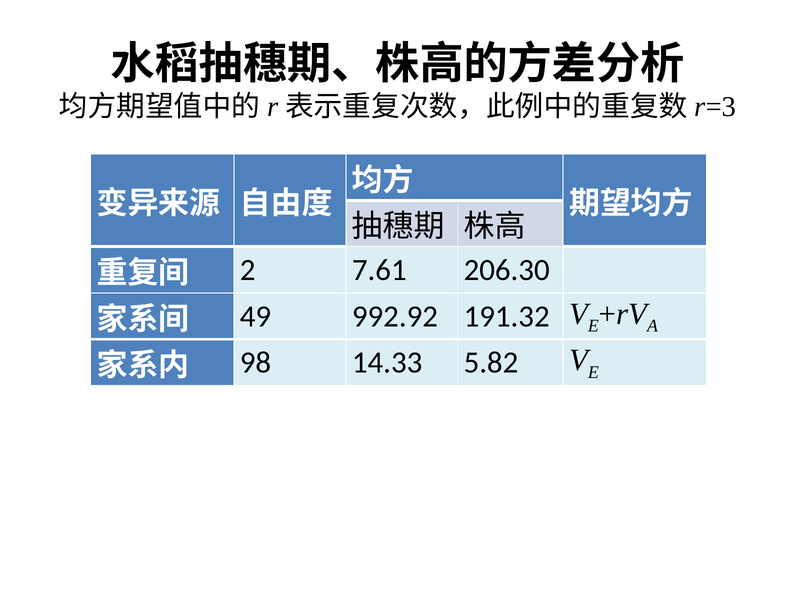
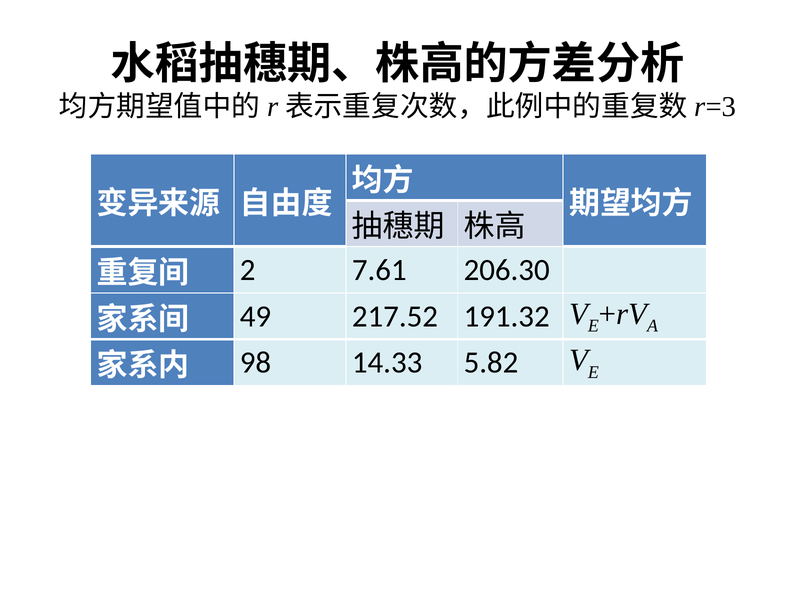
992.92: 992.92 -> 217.52
